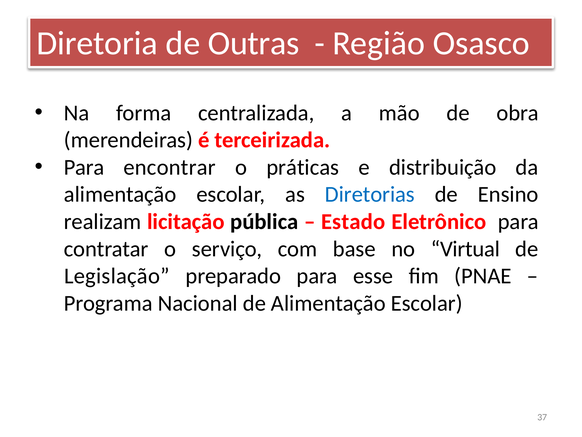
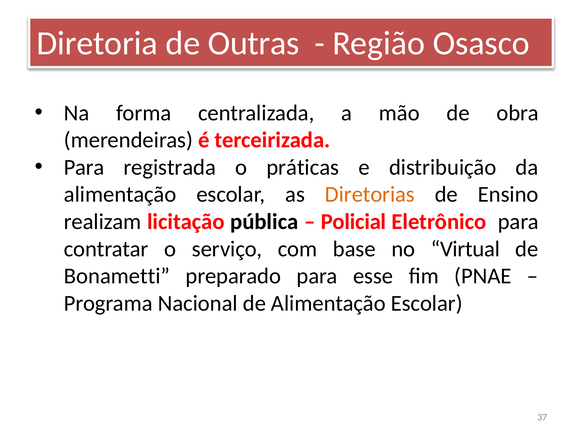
encontrar: encontrar -> registrada
Diretorias colour: blue -> orange
Estado: Estado -> Policial
Legislação: Legislação -> Bonametti
